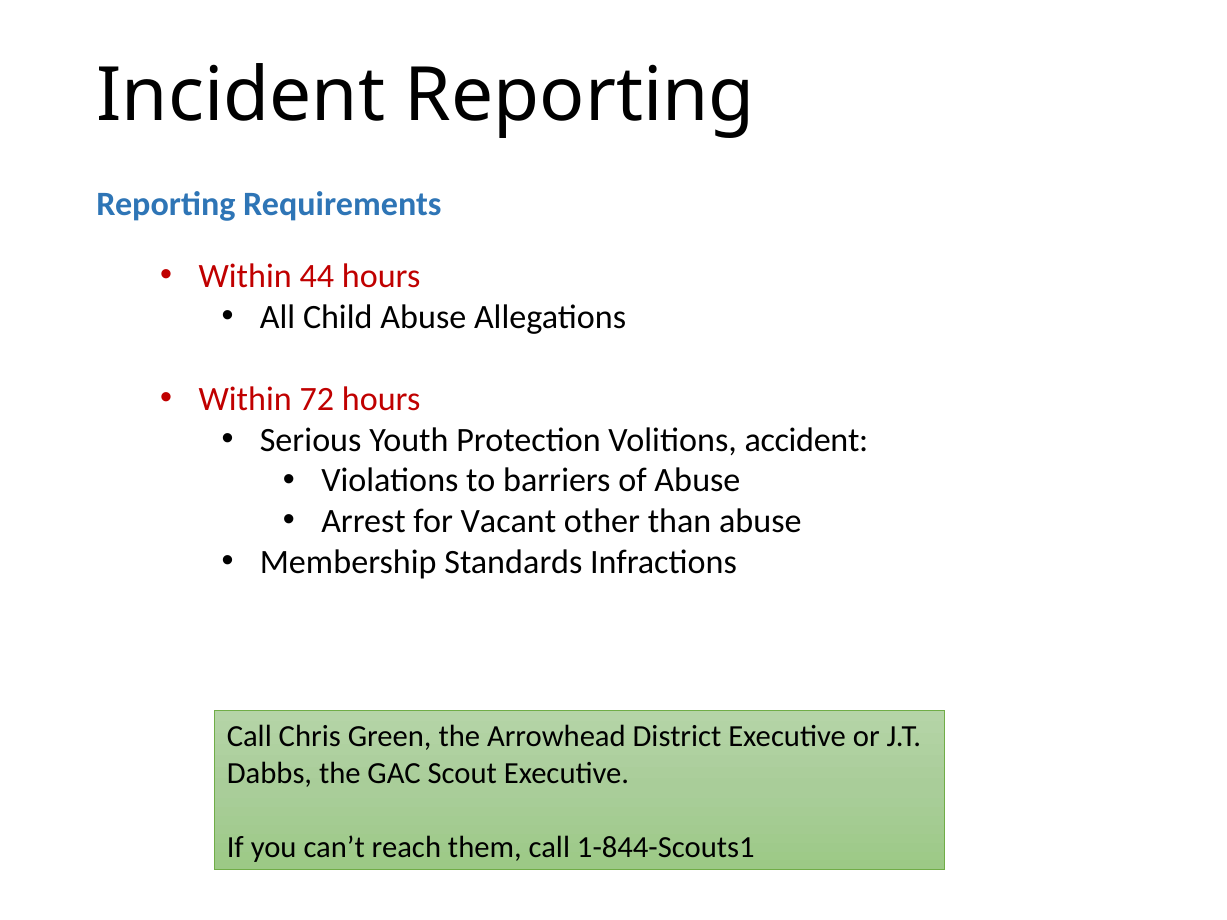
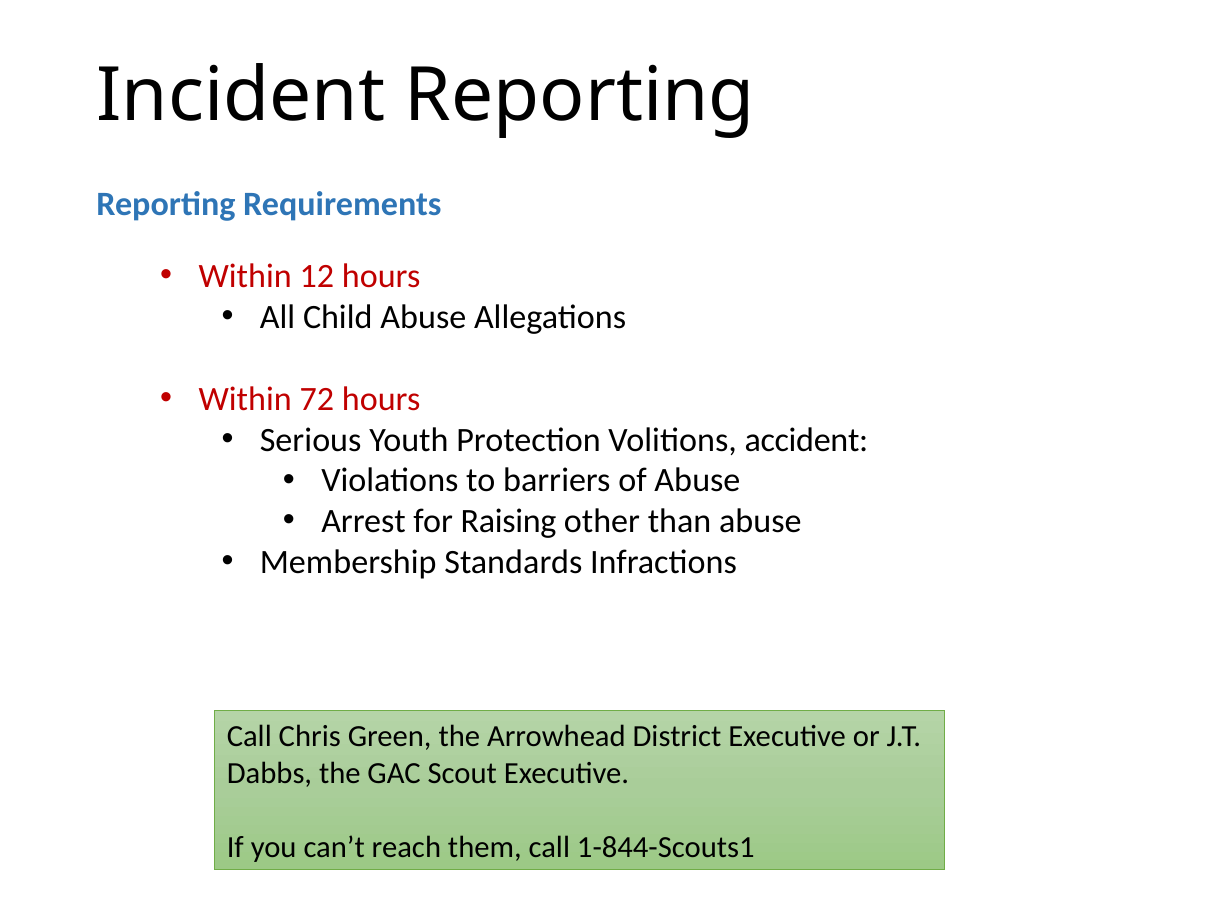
44: 44 -> 12
Vacant: Vacant -> Raising
